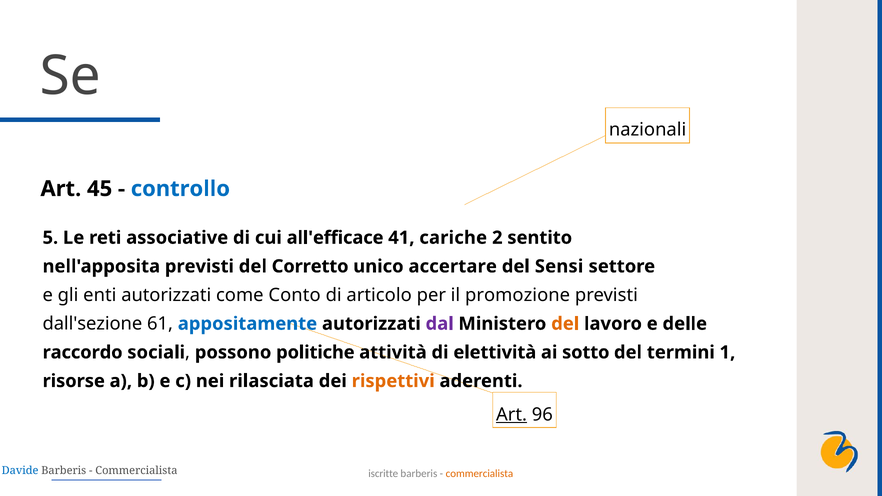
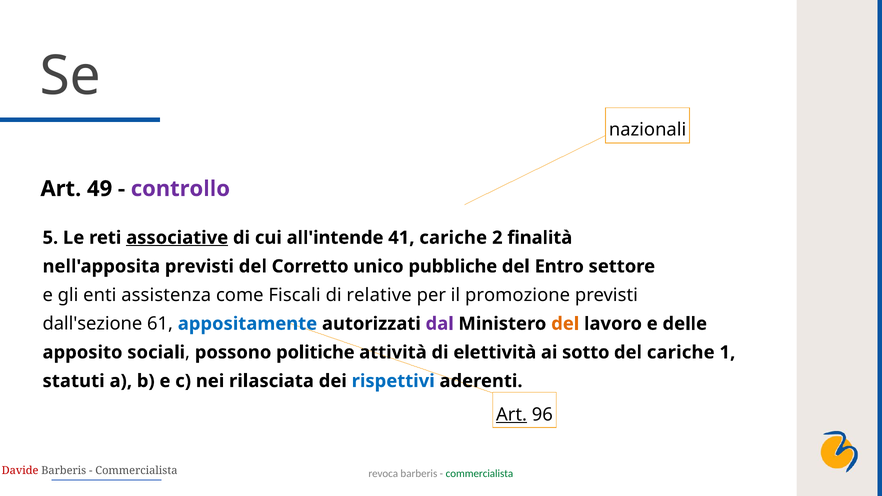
45: 45 -> 49
controllo colour: blue -> purple
associative underline: none -> present
all'efficace: all'efficace -> all'intende
sentito: sentito -> finalità
accertare: accertare -> pubbliche
Sensi: Sensi -> Entro
enti autorizzati: autorizzati -> assistenza
Conto: Conto -> Fiscali
articolo: articolo -> relative
raccordo: raccordo -> apposito
del termini: termini -> cariche
risorse: risorse -> statuti
rispettivi colour: orange -> blue
Davide colour: blue -> red
iscritte: iscritte -> revoca
commercialista at (479, 474) colour: orange -> green
